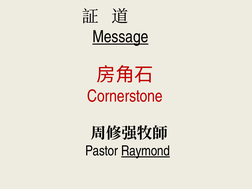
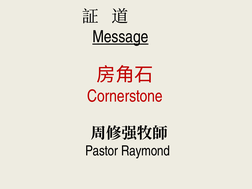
Raymond underline: present -> none
